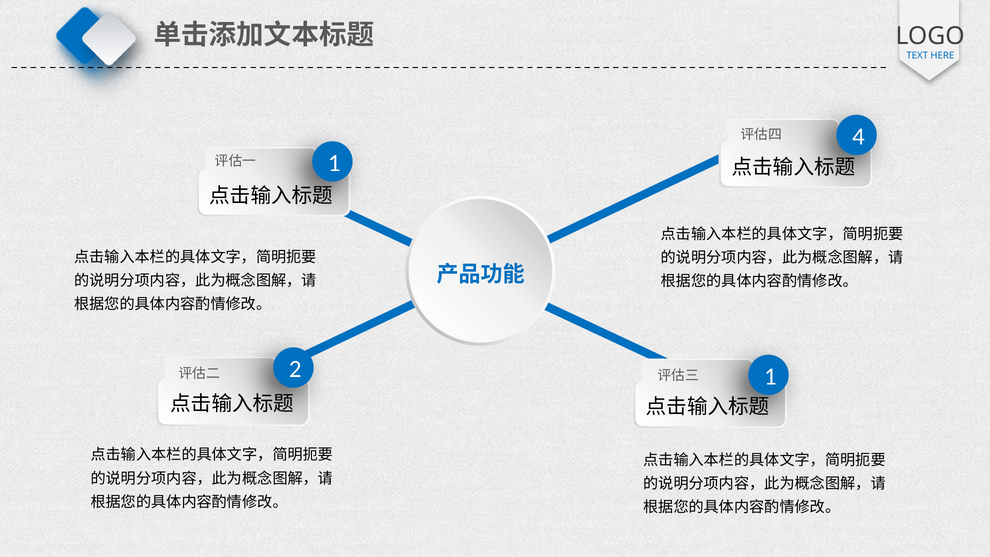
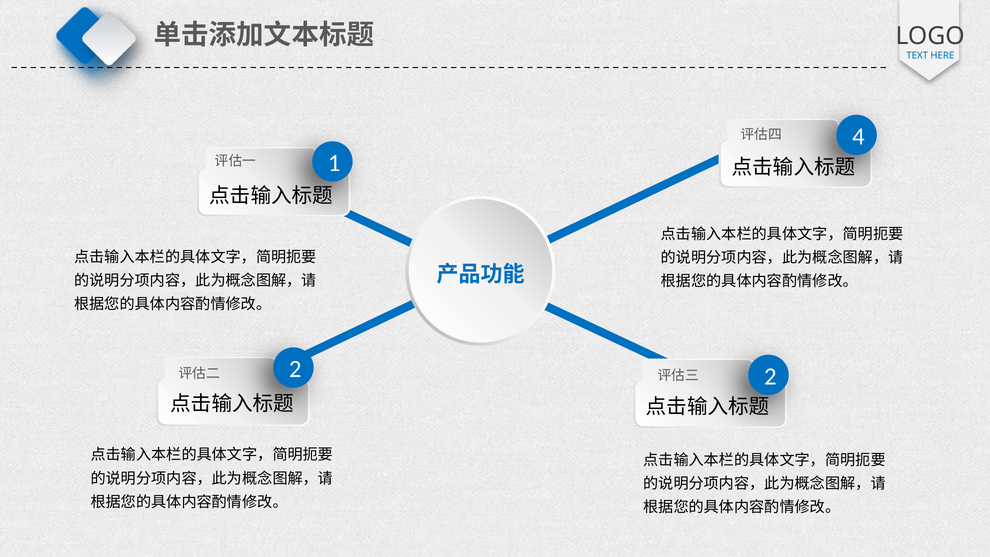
2 1: 1 -> 2
